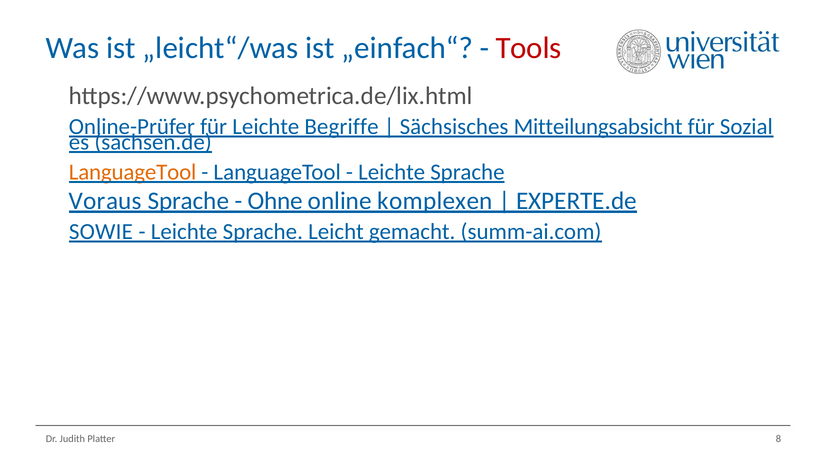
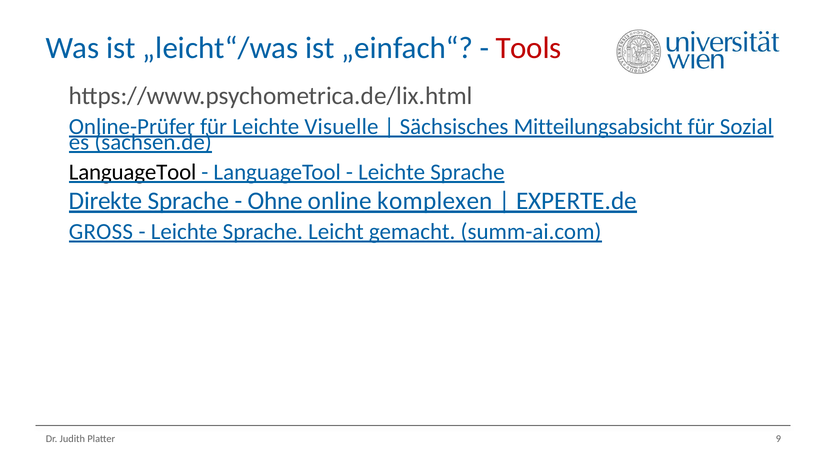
Begriffe: Begriffe -> Visuelle
LanguageTool at (133, 172) colour: orange -> black
Voraus: Voraus -> Direkte
SOWIE: SOWIE -> GROSS
8: 8 -> 9
